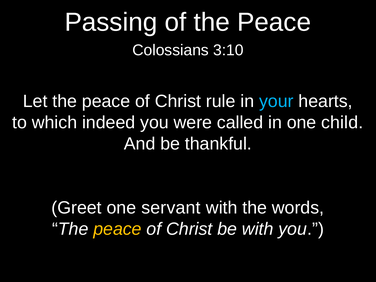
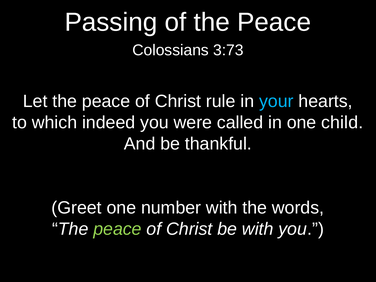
3:10: 3:10 -> 3:73
servant: servant -> number
peace at (117, 229) colour: yellow -> light green
